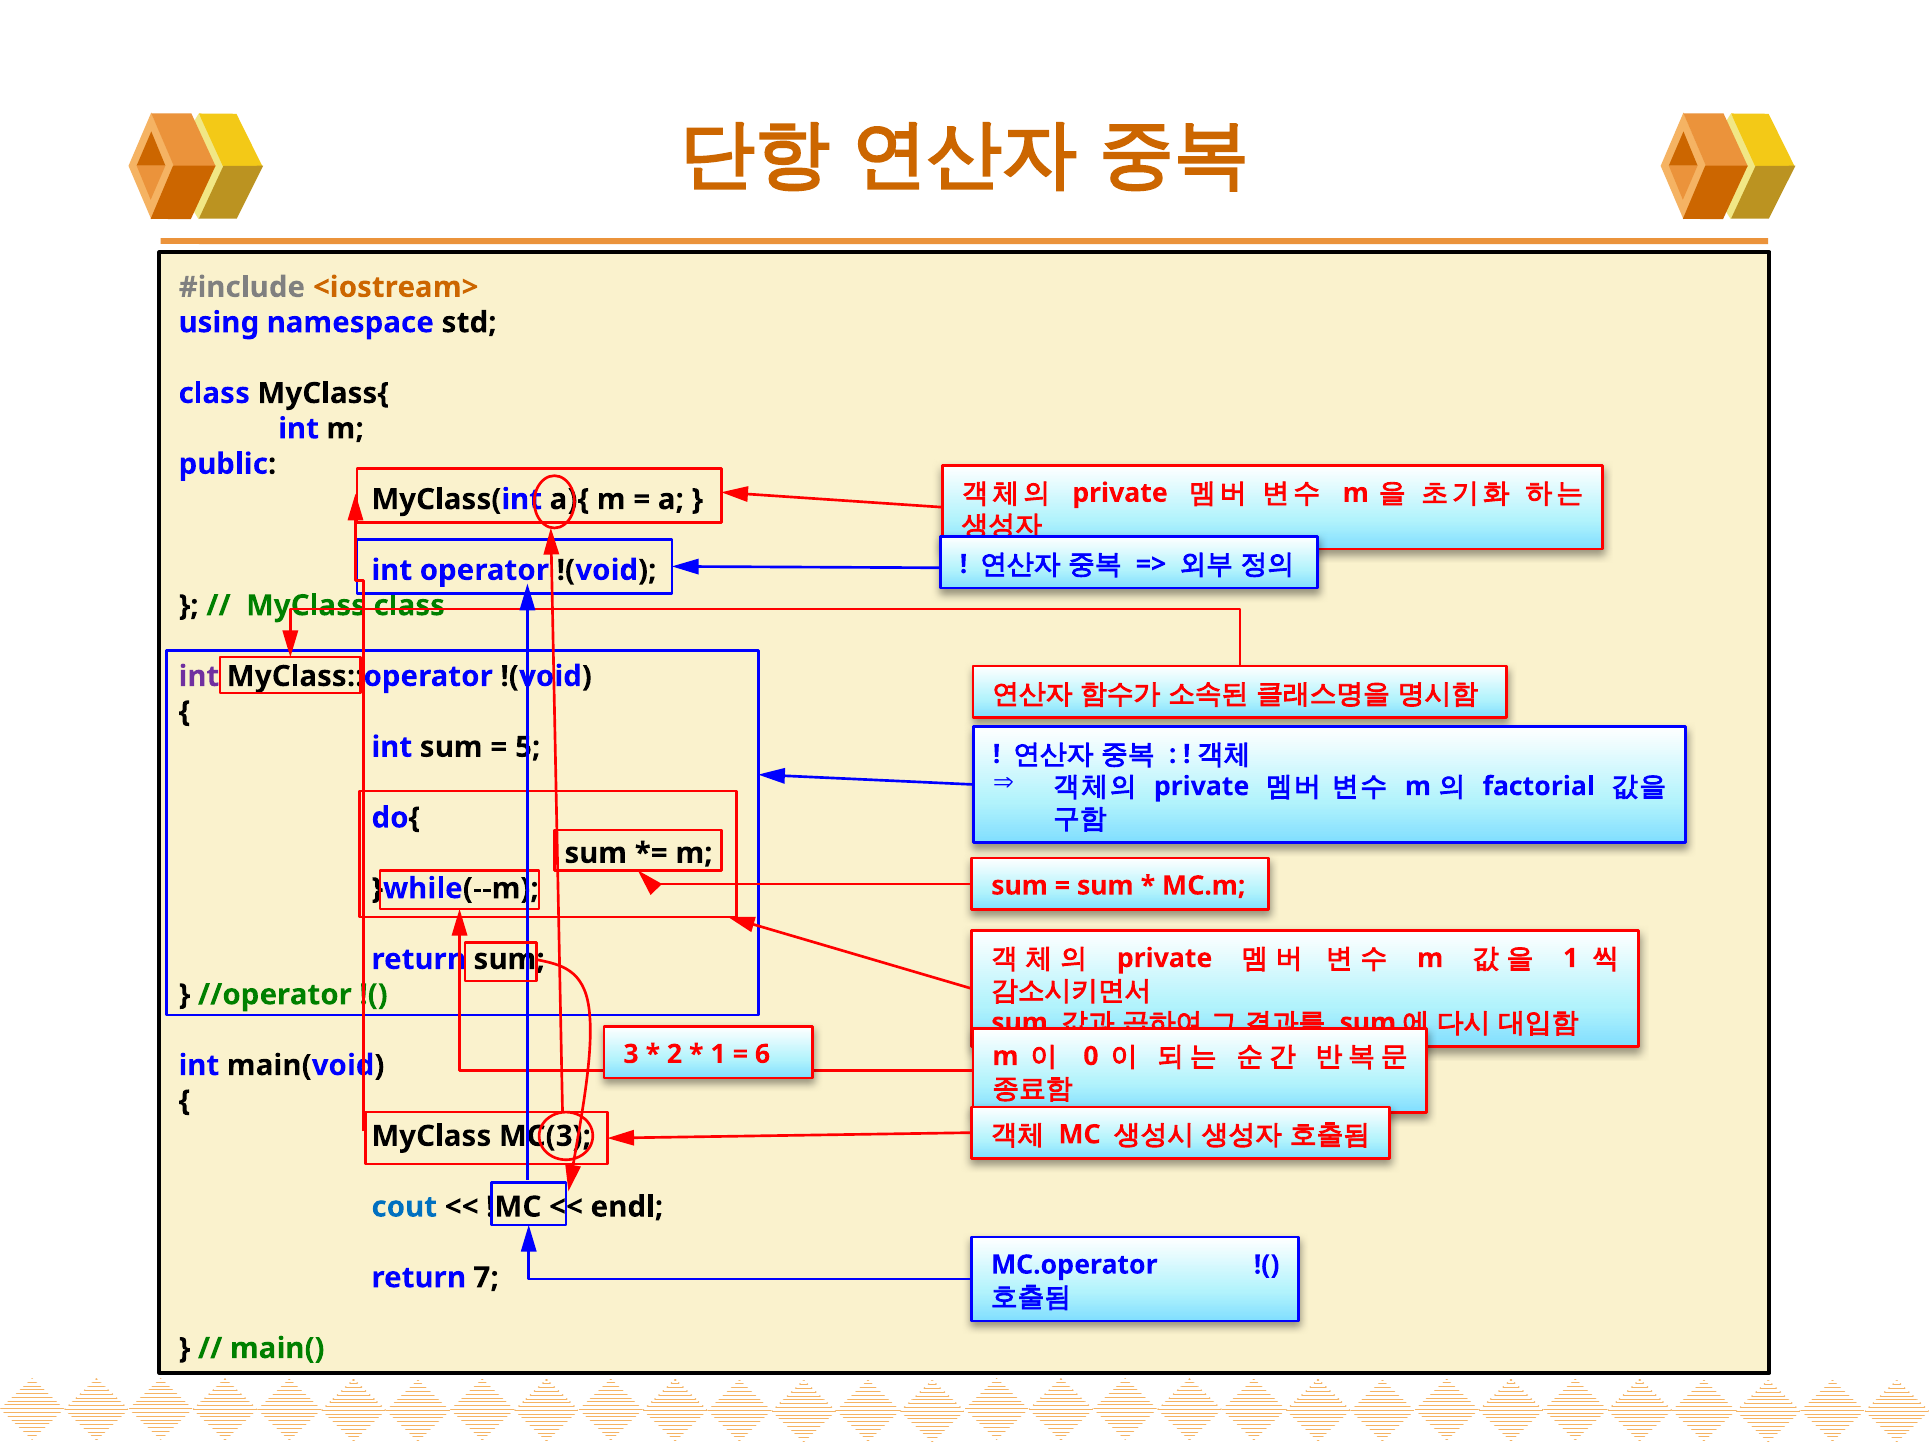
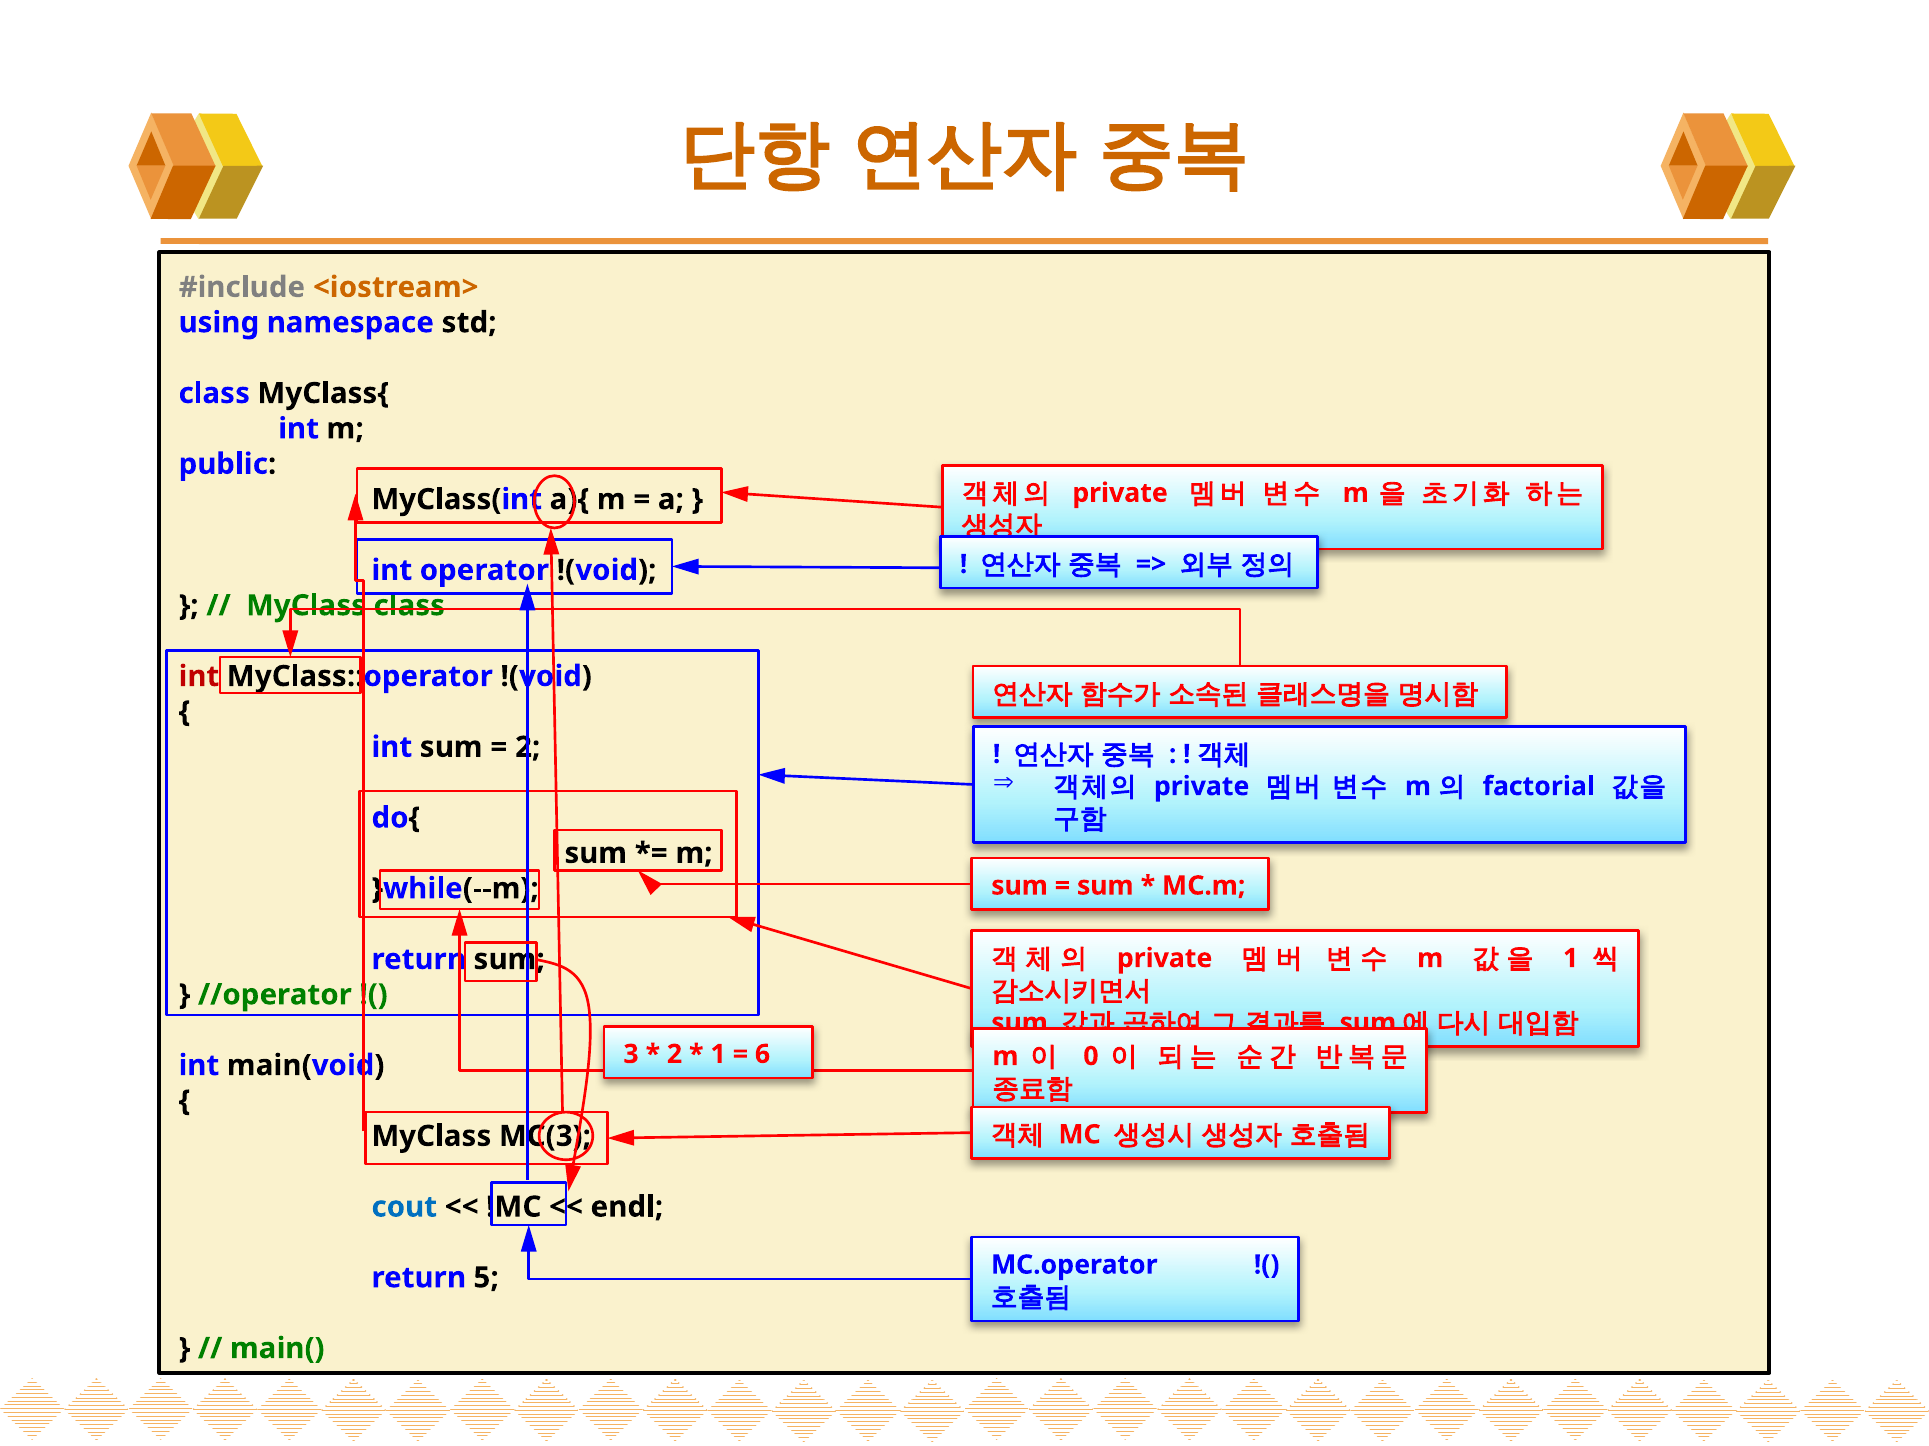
int at (199, 677) colour: purple -> red
5 at (528, 747): 5 -> 2
7: 7 -> 5
